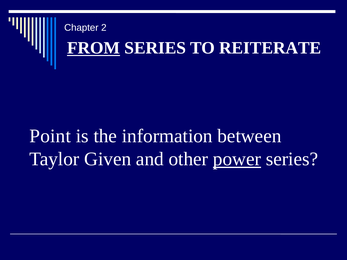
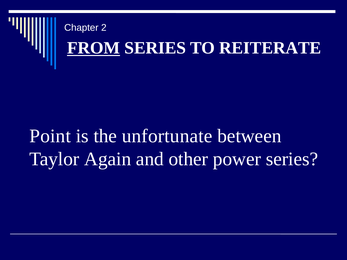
information: information -> unfortunate
Given: Given -> Again
power underline: present -> none
